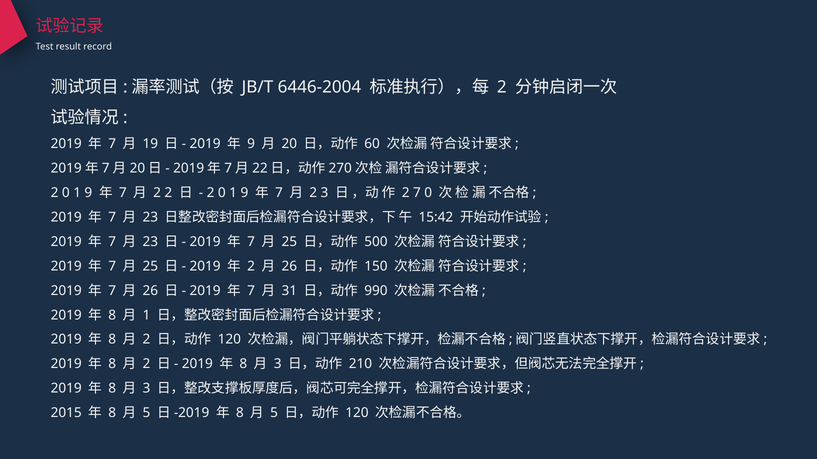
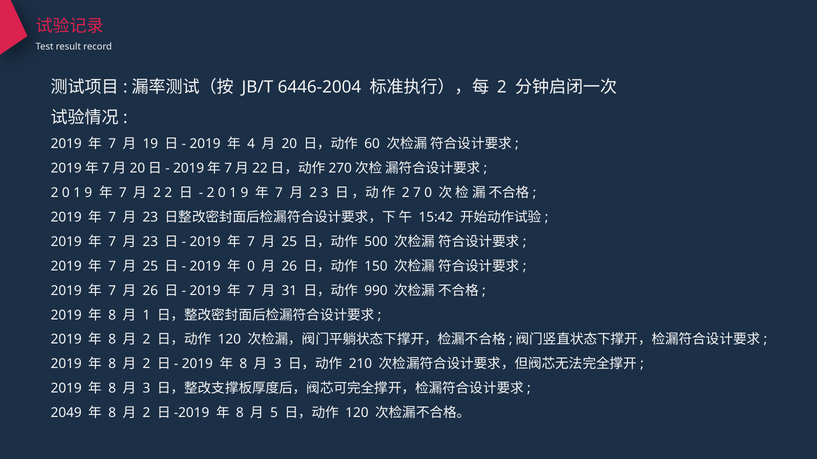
9 at (251, 144): 9 -> 4
2 at (251, 266): 2 -> 0
2015: 2015 -> 2049
5 at (146, 413): 5 -> 2
